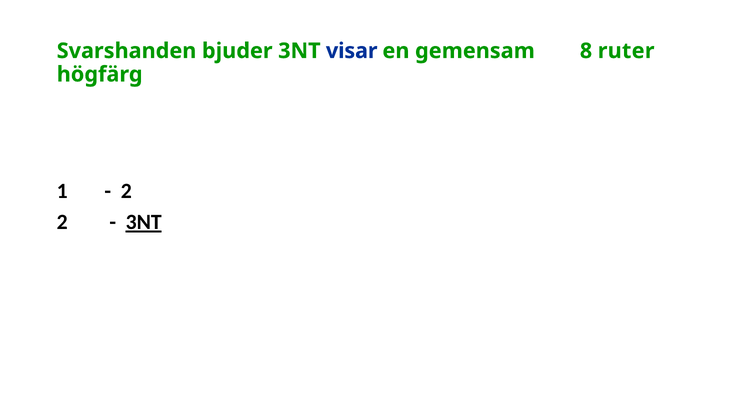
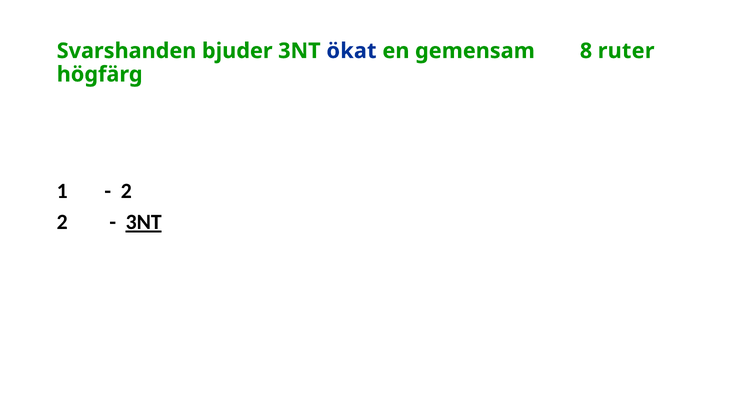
visar: visar -> ökat
